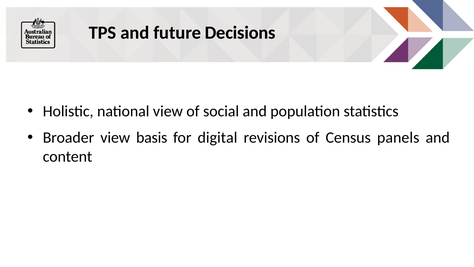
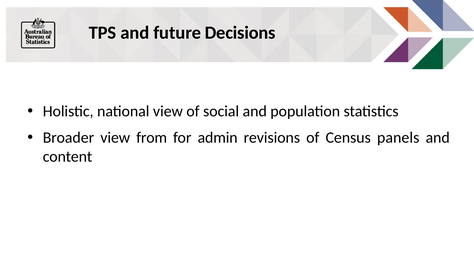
basis: basis -> from
digital: digital -> admin
